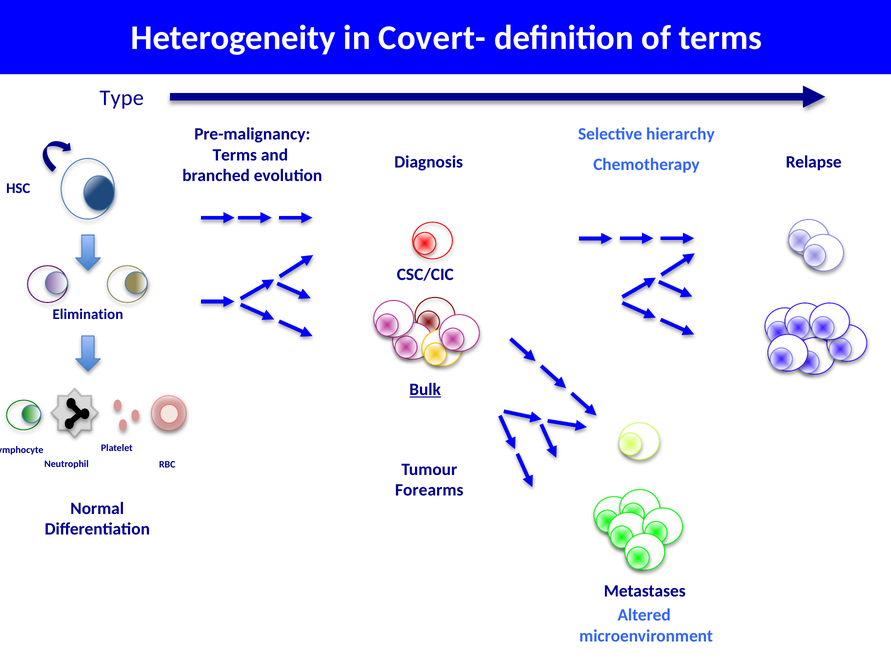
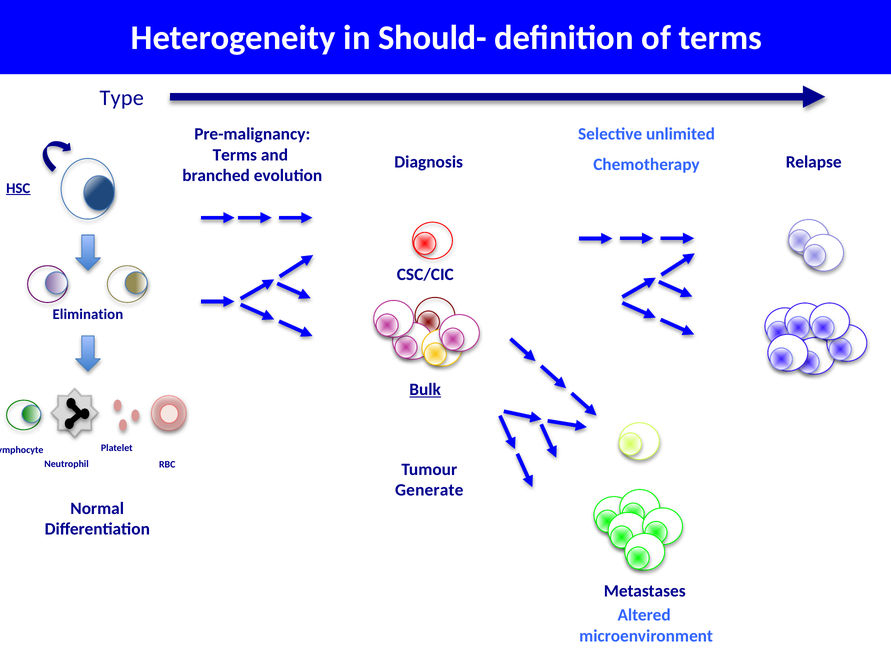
Covert-: Covert- -> Should-
hierarchy: hierarchy -> unlimited
HSC underline: none -> present
Forearms: Forearms -> Generate
